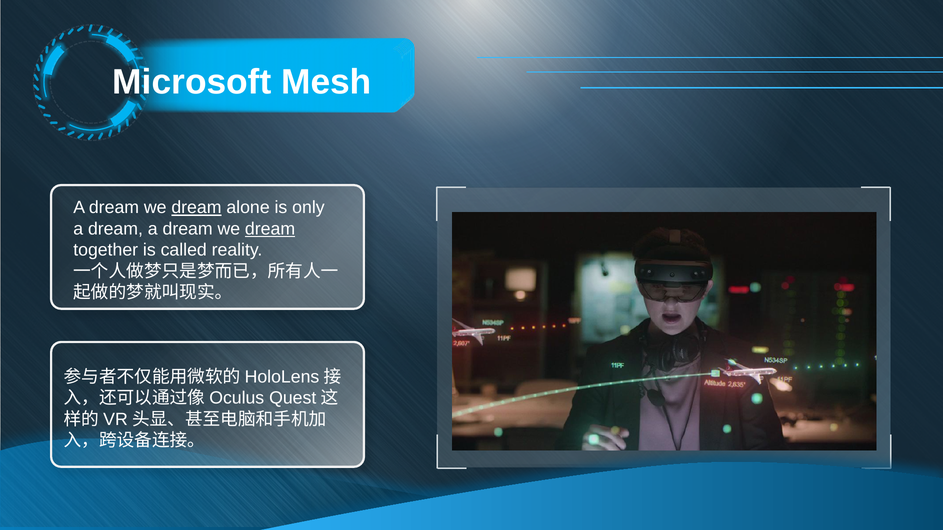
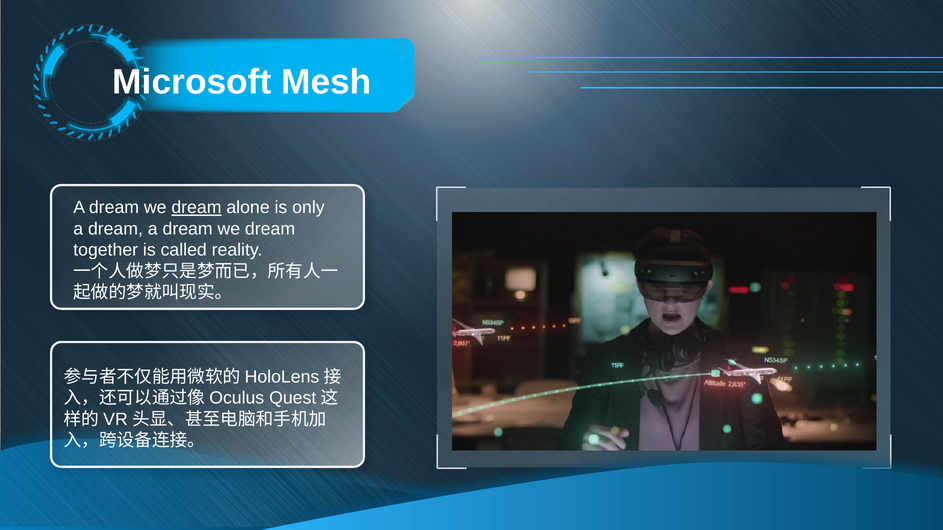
dream at (270, 229) underline: present -> none
